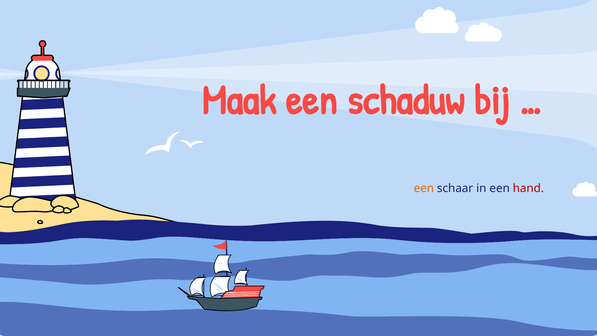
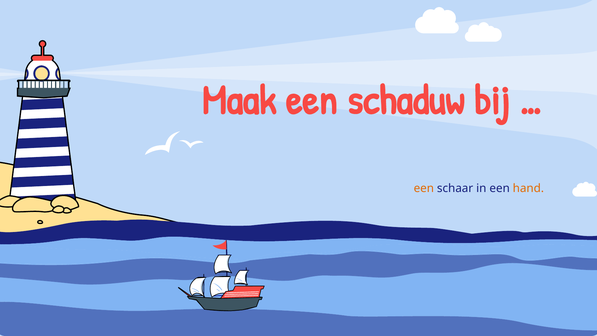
hand colour: red -> orange
